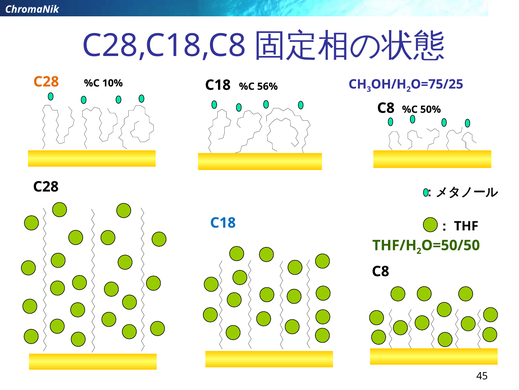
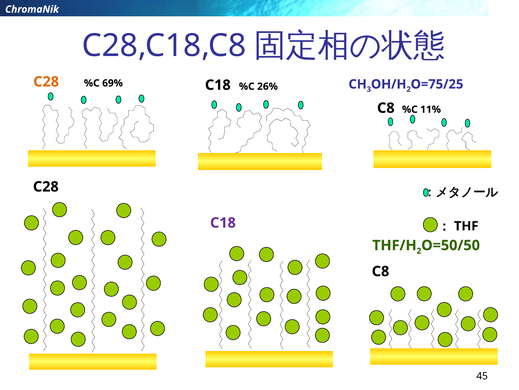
10%: 10% -> 69%
56%: 56% -> 26%
50%: 50% -> 11%
C18 at (223, 222) colour: blue -> purple
